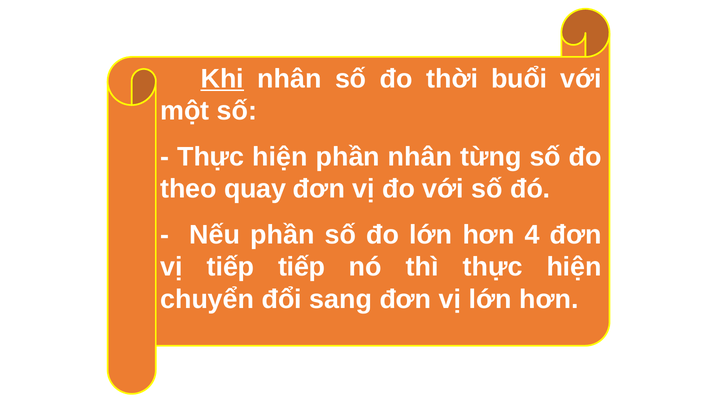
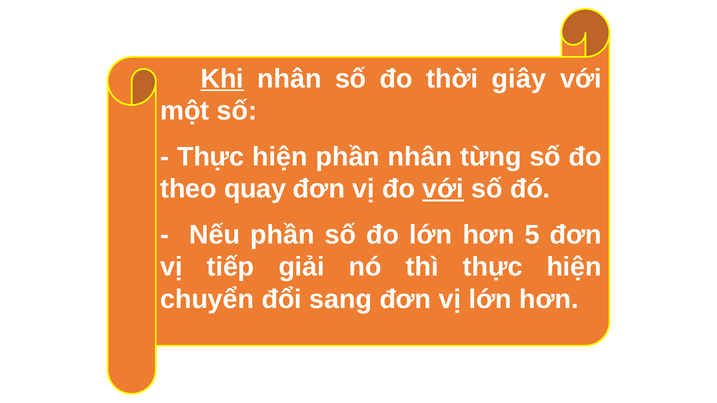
buổi: buổi -> giây
với at (443, 189) underline: none -> present
4: 4 -> 5
tiếp tiếp: tiếp -> giải
